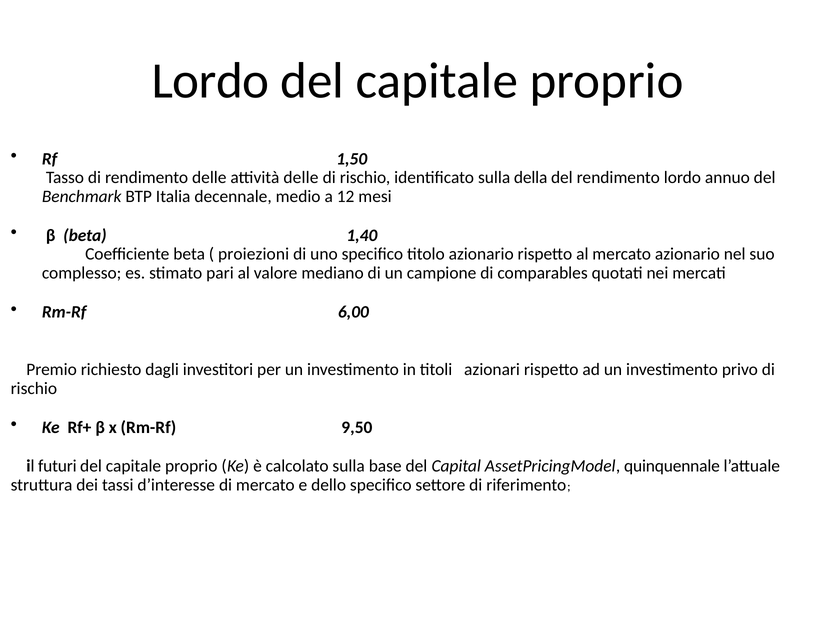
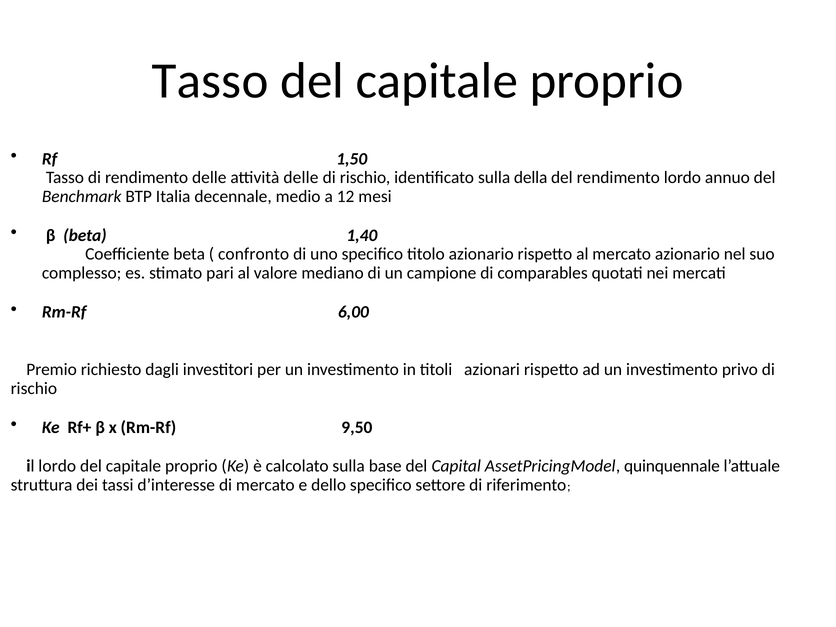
Lordo at (210, 81): Lordo -> Tasso
proiezioni: proiezioni -> confronto
il futuri: futuri -> lordo
